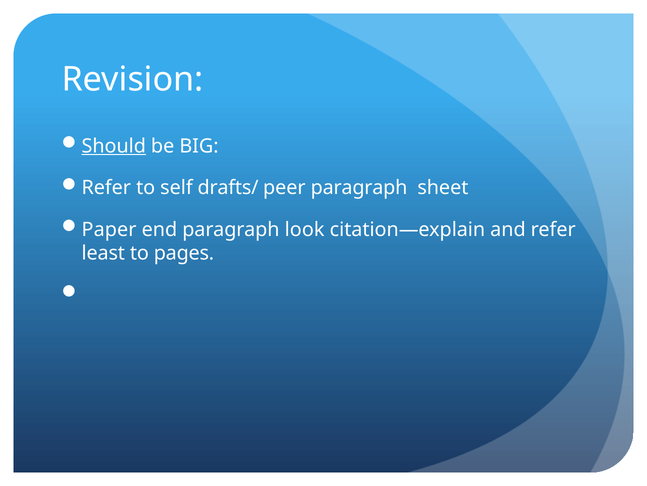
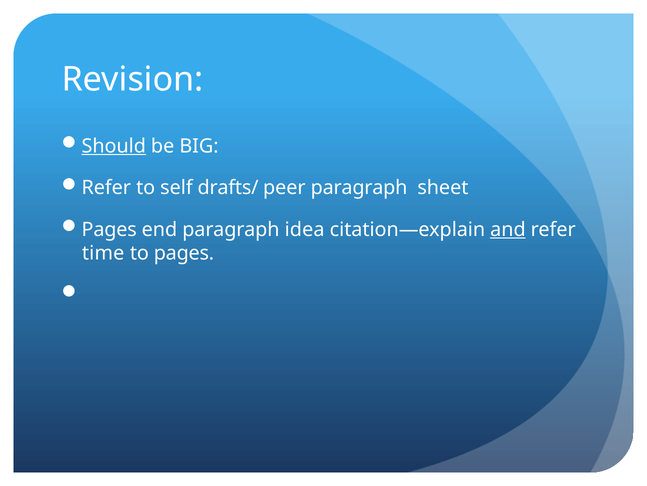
Paper at (109, 229): Paper -> Pages
look: look -> idea
and underline: none -> present
least: least -> time
